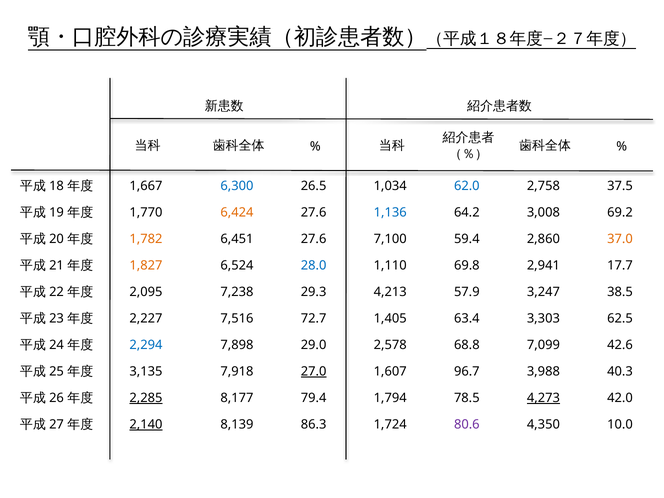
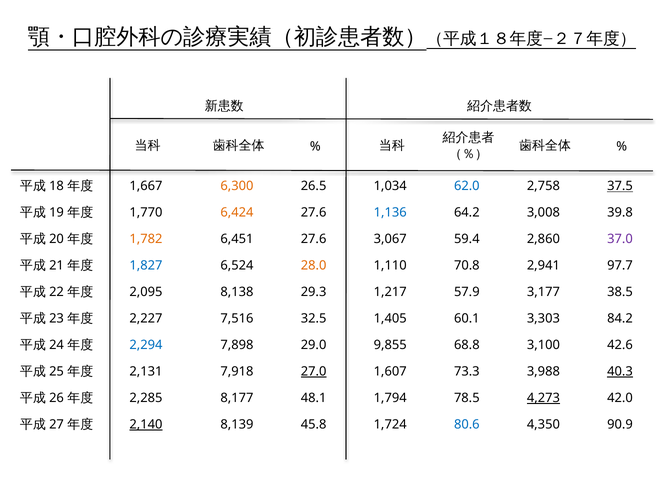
6,300 colour: blue -> orange
37.5 underline: none -> present
69.2: 69.2 -> 39.8
7,100: 7,100 -> 3,067
37.0 colour: orange -> purple
1,827 colour: orange -> blue
28.0 colour: blue -> orange
69.8: 69.8 -> 70.8
17.7: 17.7 -> 97.7
7,238: 7,238 -> 8,138
4,213: 4,213 -> 1,217
3,247: 3,247 -> 3,177
72.7: 72.7 -> 32.5
63.4: 63.4 -> 60.1
62.5: 62.5 -> 84.2
2,578: 2,578 -> 9,855
7,099: 7,099 -> 3,100
3,135: 3,135 -> 2,131
96.7: 96.7 -> 73.3
40.3 underline: none -> present
2,285 underline: present -> none
79.4: 79.4 -> 48.1
86.3: 86.3 -> 45.8
80.6 colour: purple -> blue
10.0: 10.0 -> 90.9
